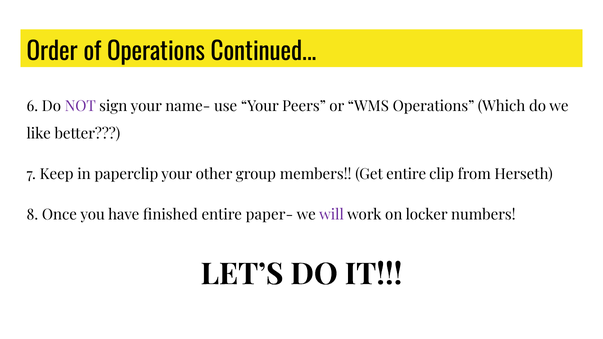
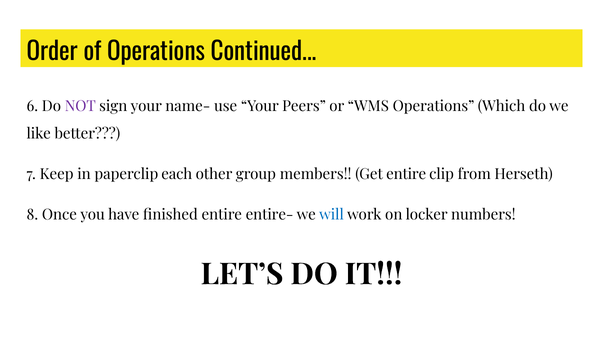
paperclip your: your -> each
paper-: paper- -> entire-
will colour: purple -> blue
